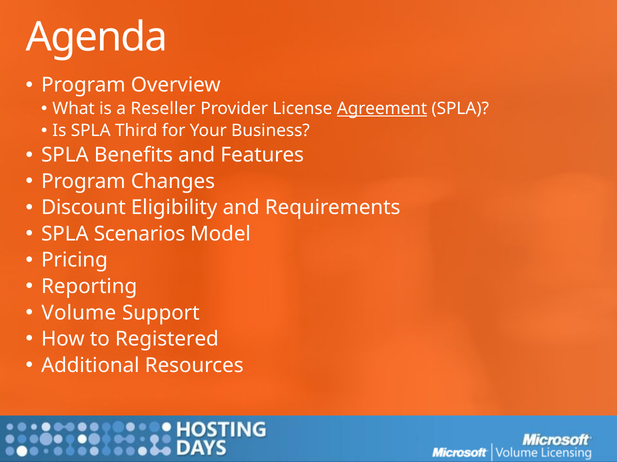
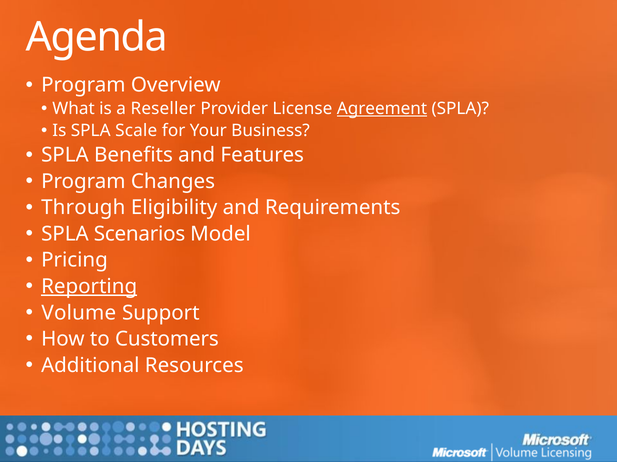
Third: Third -> Scale
Discount: Discount -> Through
Reporting underline: none -> present
Registered: Registered -> Customers
